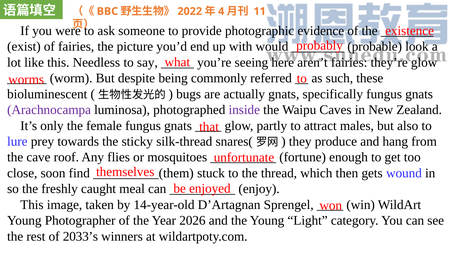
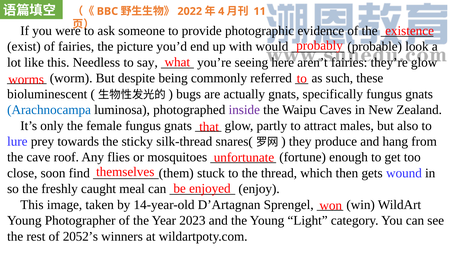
Arachnocampa colour: purple -> blue
2026: 2026 -> 2023
2033’s: 2033’s -> 2052’s
